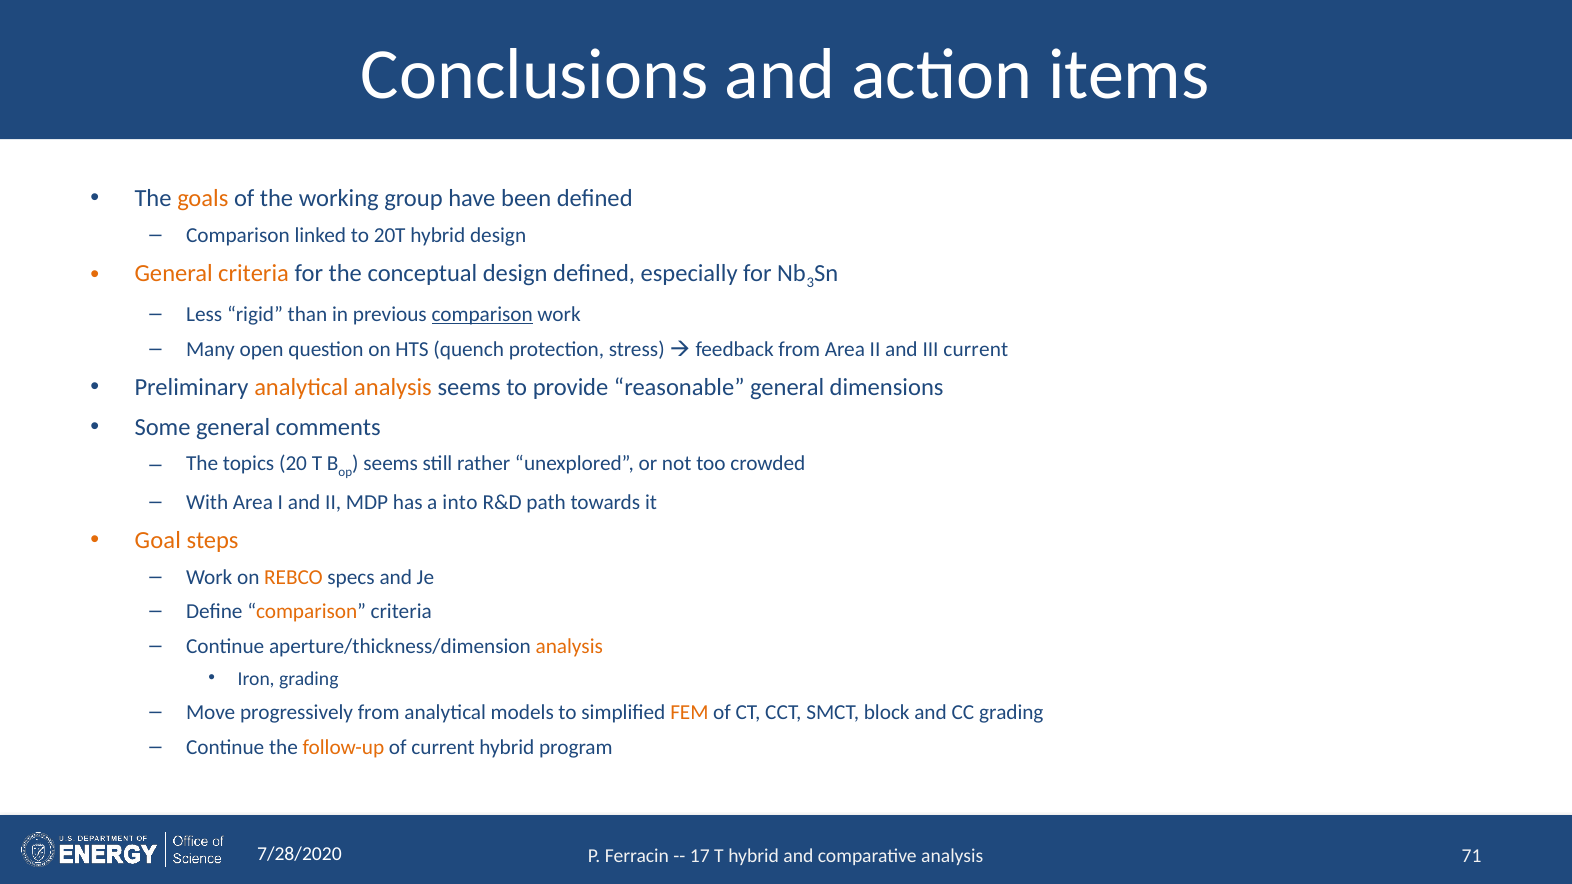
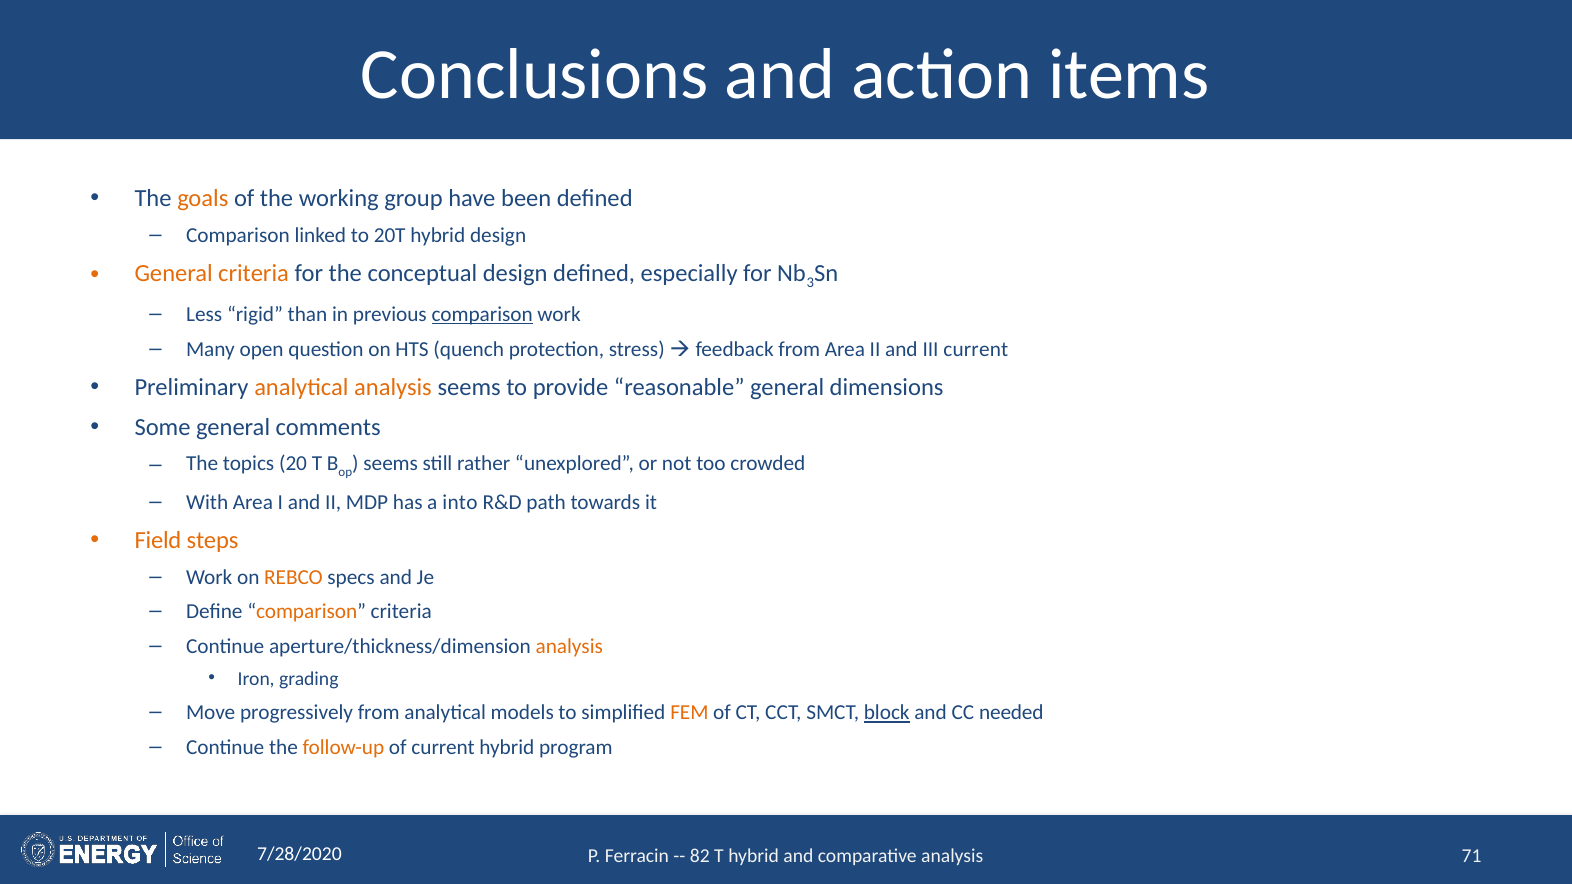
Goal: Goal -> Field
block underline: none -> present
CC grading: grading -> needed
17: 17 -> 82
